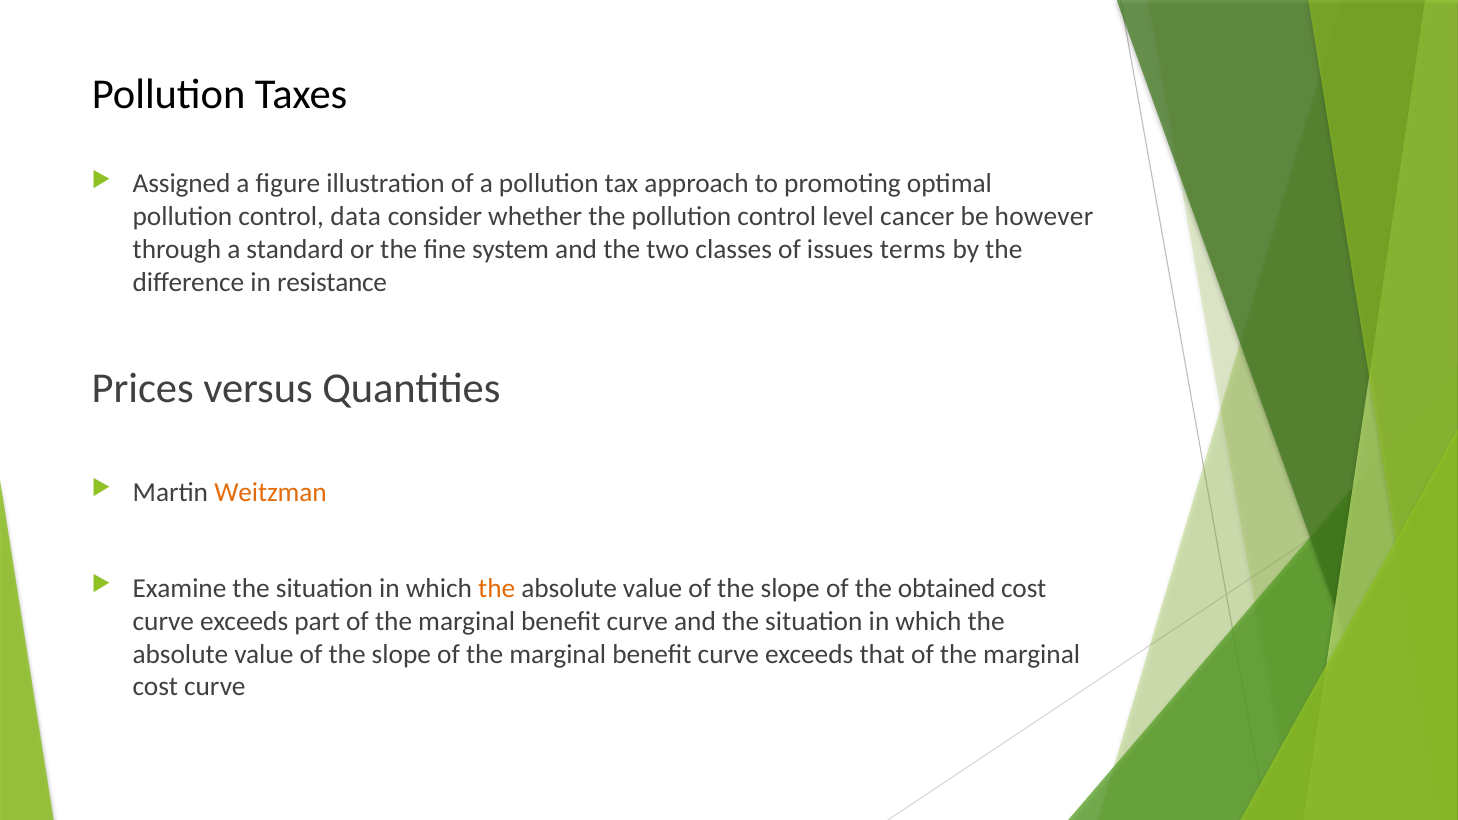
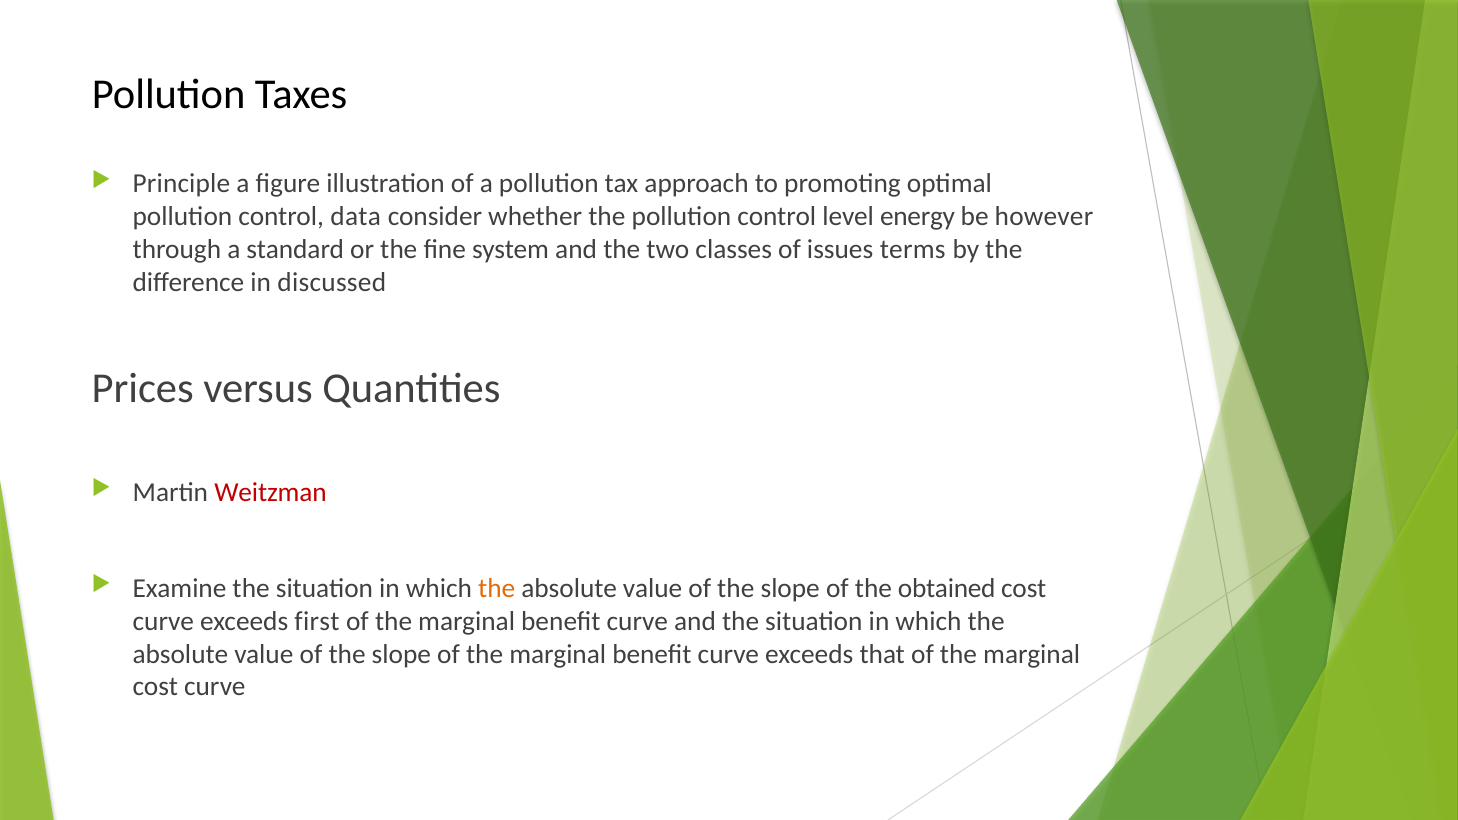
Assigned: Assigned -> Principle
cancer: cancer -> energy
resistance: resistance -> discussed
Weitzman colour: orange -> red
part: part -> first
